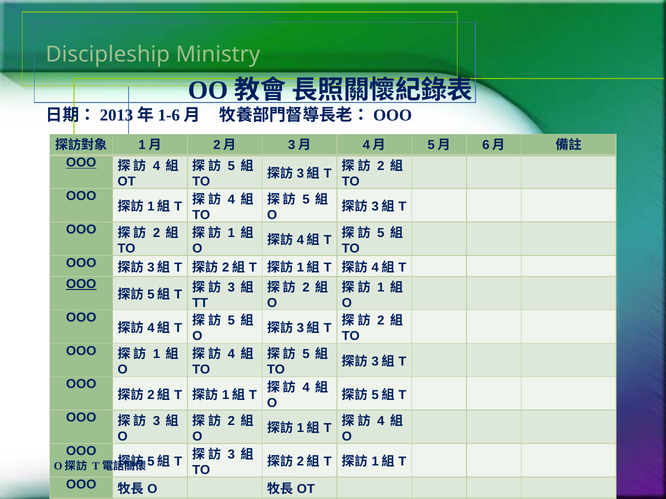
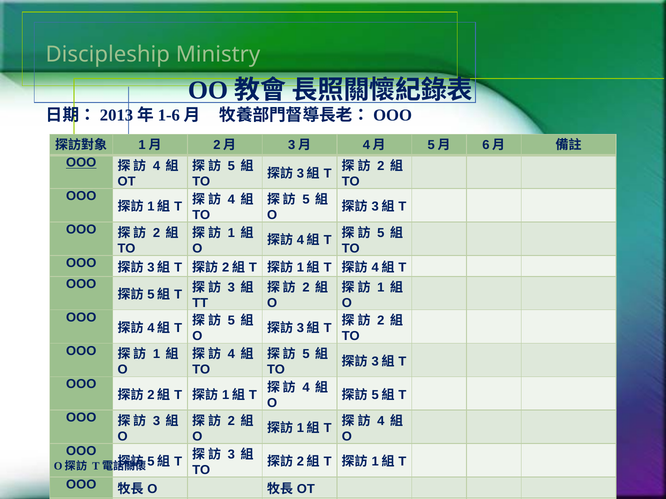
OOO at (81, 284) underline: present -> none
